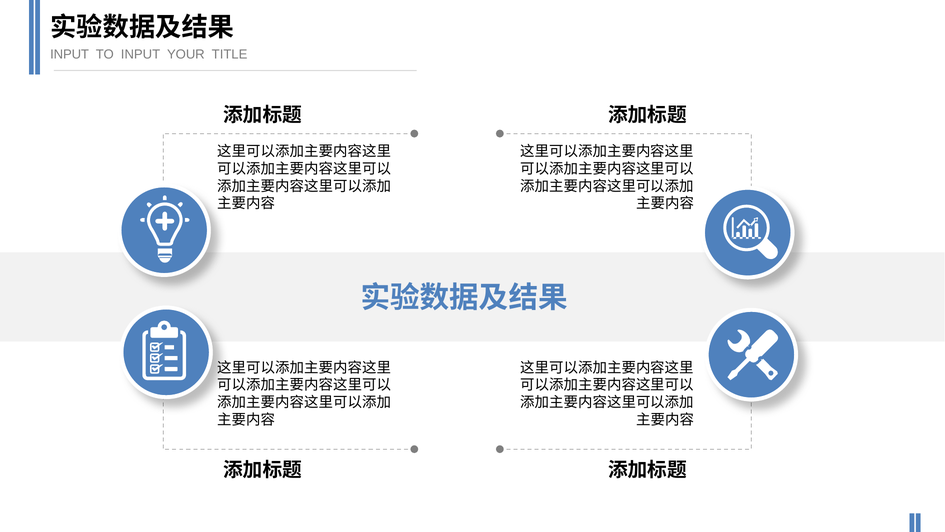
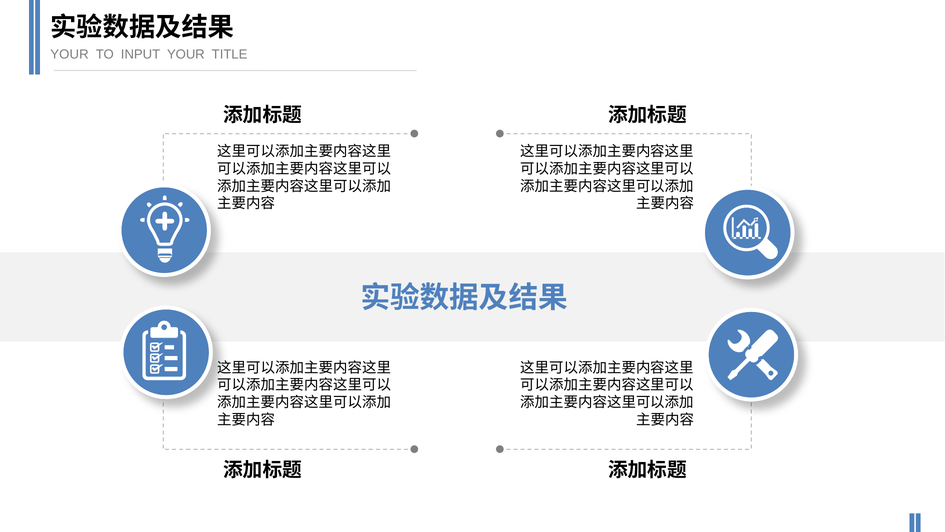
INPUT at (70, 54): INPUT -> YOUR
